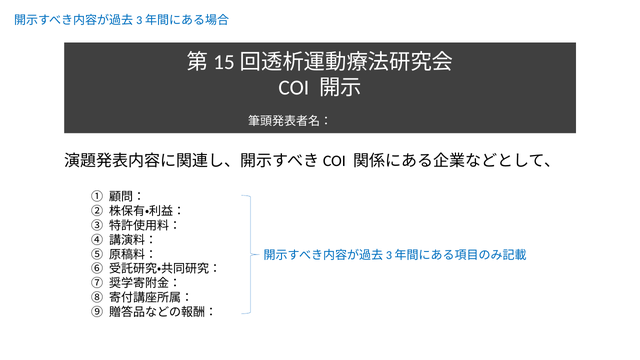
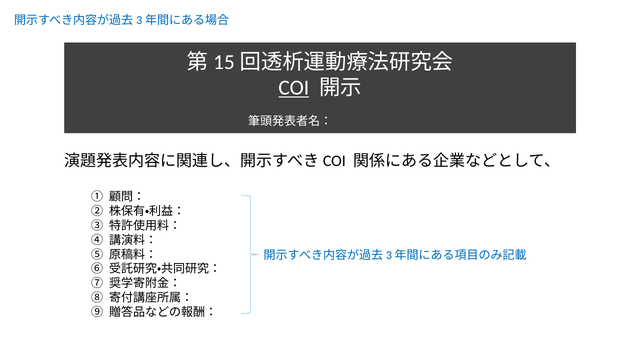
COI underline: none -> present
